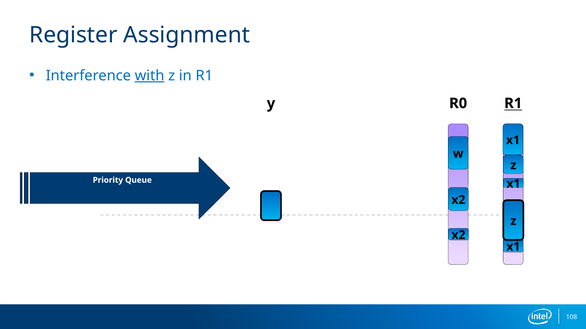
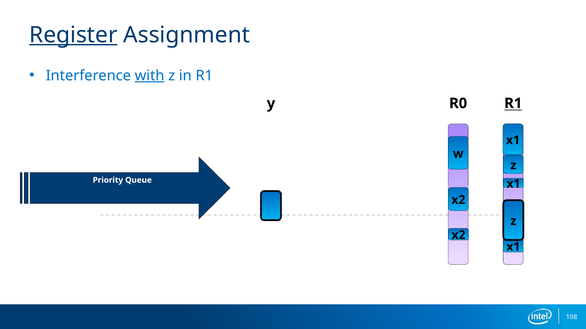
Register underline: none -> present
